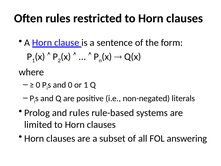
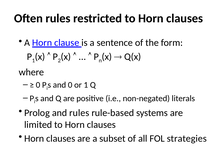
answering: answering -> strategies
